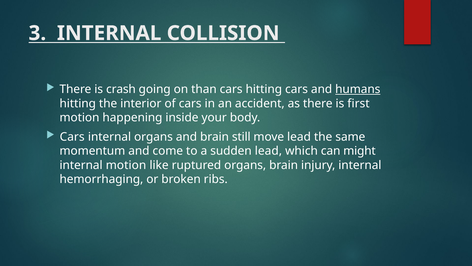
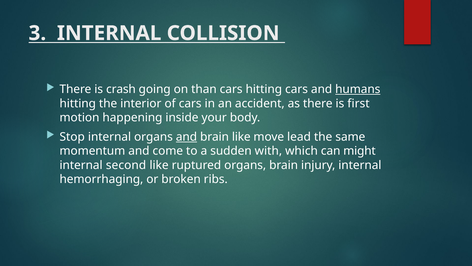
Cars at (72, 137): Cars -> Stop
and at (186, 137) underline: none -> present
brain still: still -> like
sudden lead: lead -> with
internal motion: motion -> second
